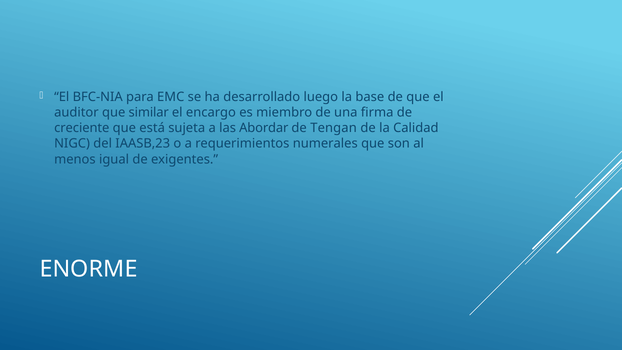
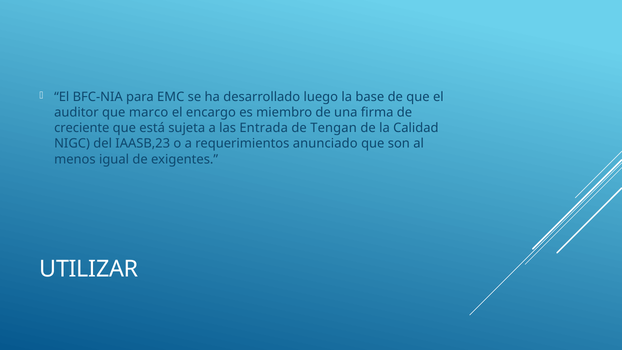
similar: similar -> marco
Abordar: Abordar -> Entrada
numerales: numerales -> anunciado
ENORME: ENORME -> UTILIZAR
